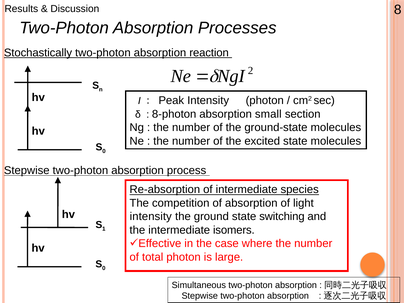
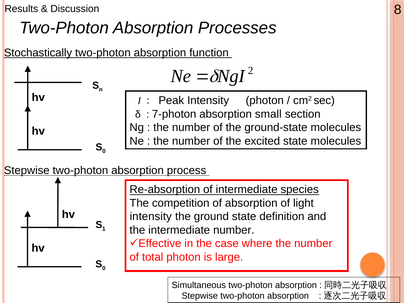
reaction: reaction -> function
8-photon: 8-photon -> 7-photon
switching: switching -> definition
intermediate isomers: isomers -> number
